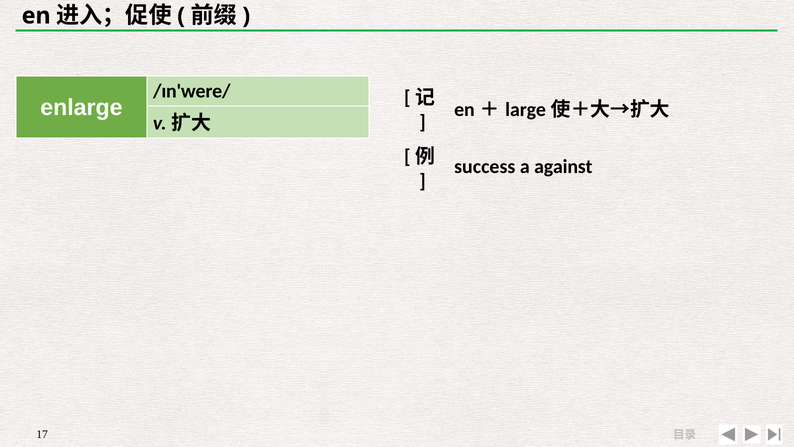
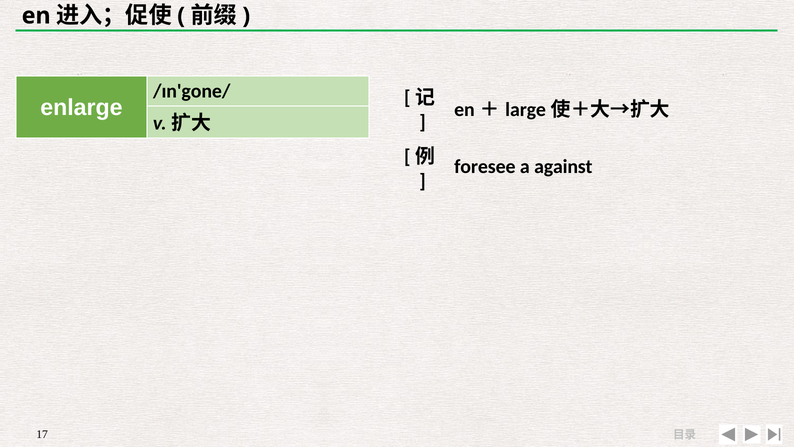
/ɪn'were/: /ɪn'were/ -> /ɪn'gone/
success: success -> foresee
